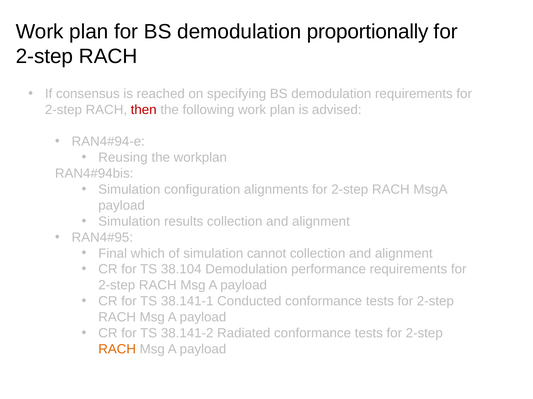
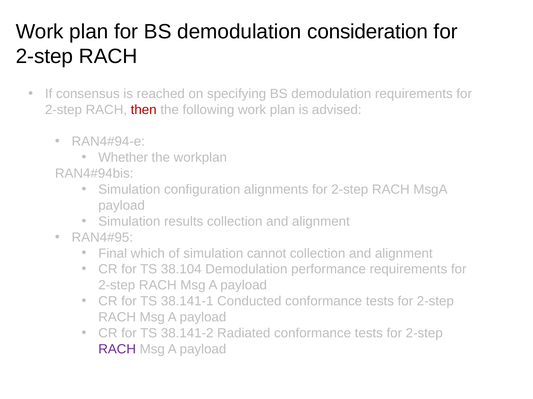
proportionally: proportionally -> consideration
Reusing: Reusing -> Whether
RACH at (117, 350) colour: orange -> purple
